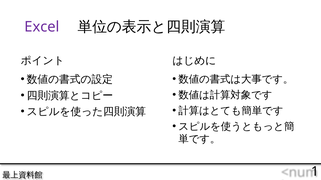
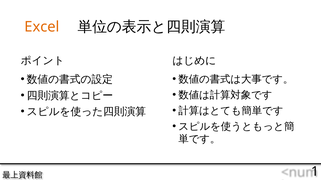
Excel colour: purple -> orange
